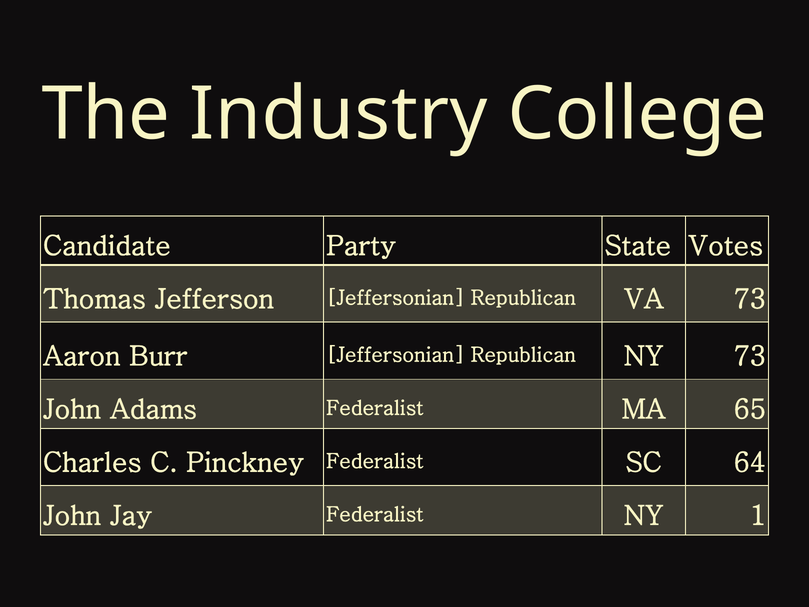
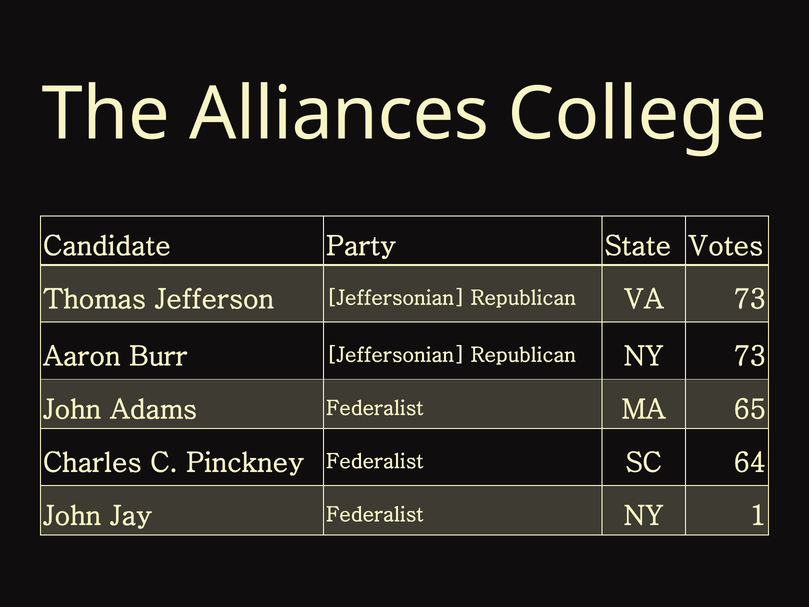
Industry: Industry -> Alliances
